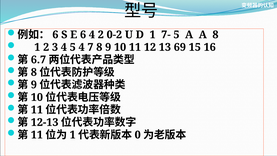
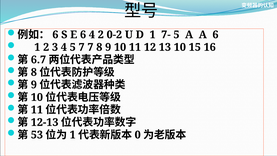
A 8: 8 -> 6
5 4: 4 -> 7
13 69: 69 -> 10
11 at (37, 135): 11 -> 53
